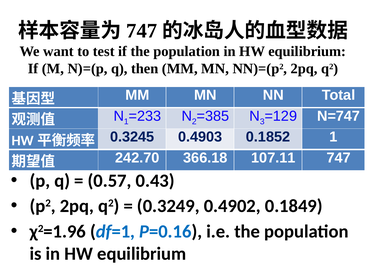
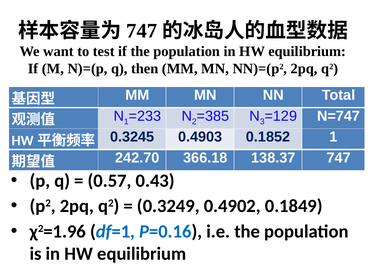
107.11: 107.11 -> 138.37
